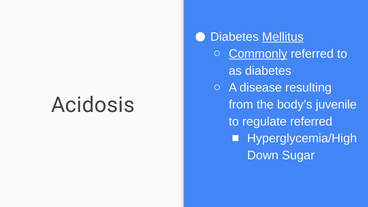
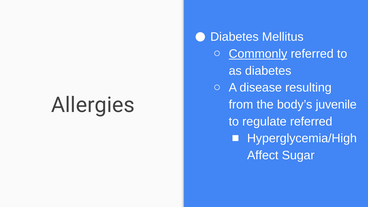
Mellitus underline: present -> none
Acidosis: Acidosis -> Allergies
Down: Down -> Affect
